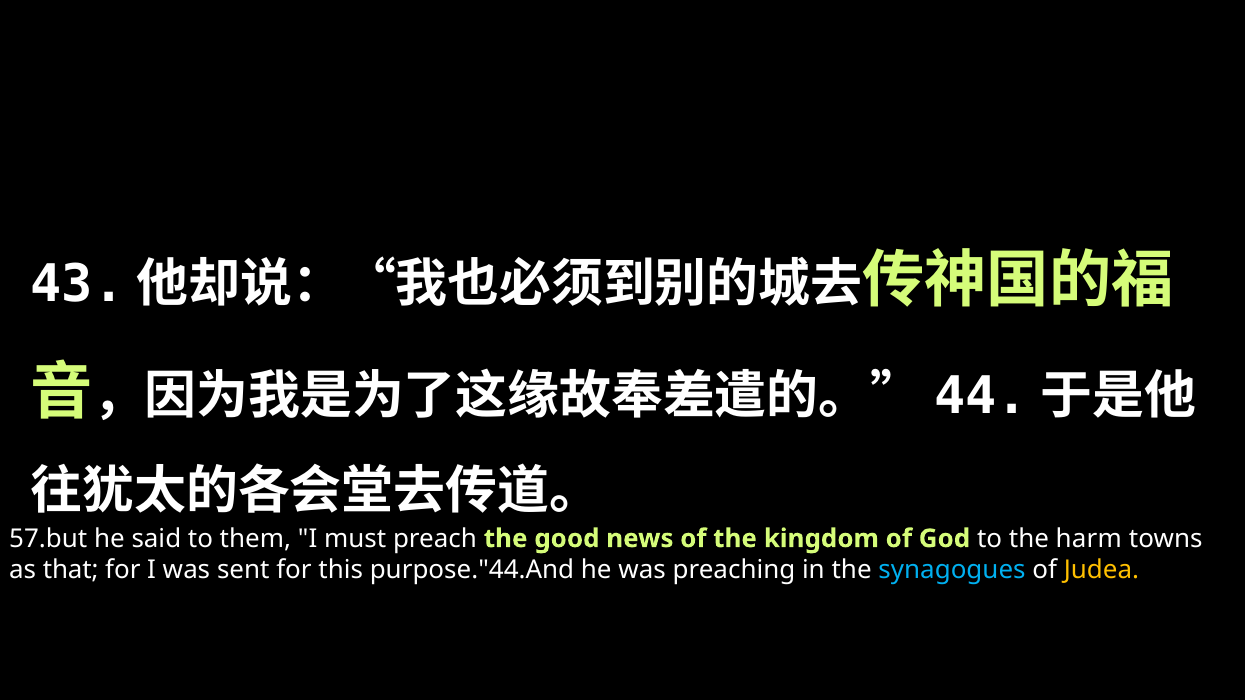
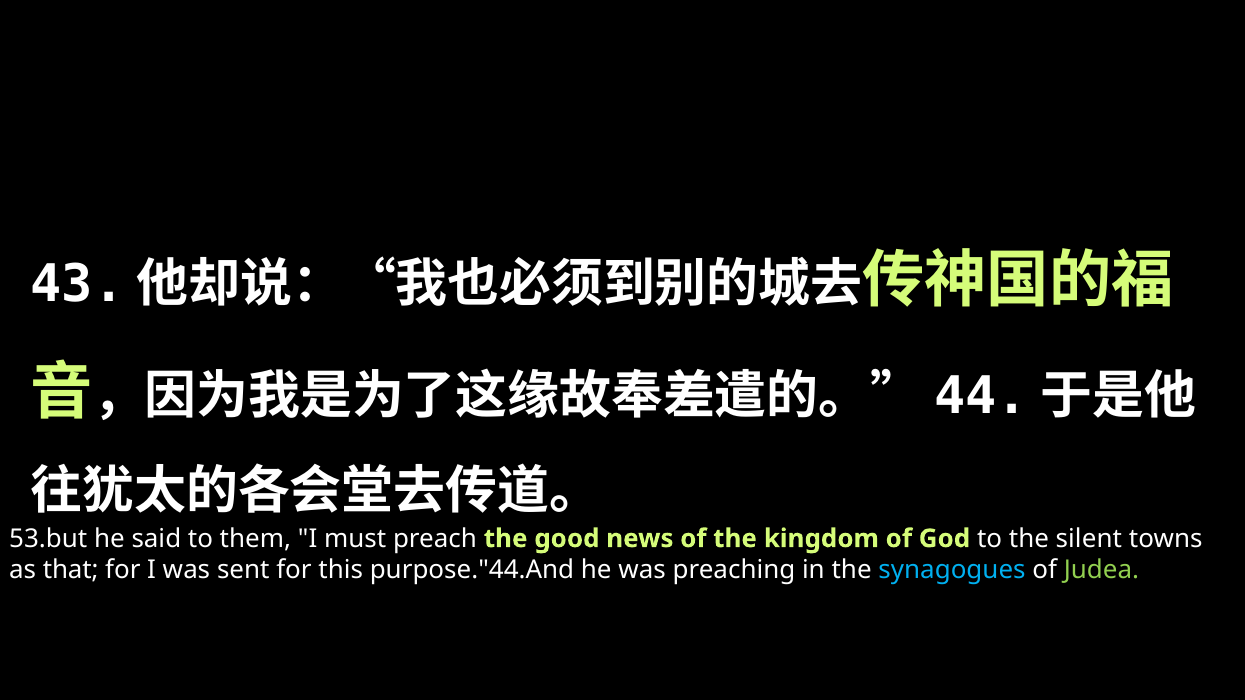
57.but: 57.but -> 53.but
harm: harm -> silent
Judea colour: yellow -> light green
